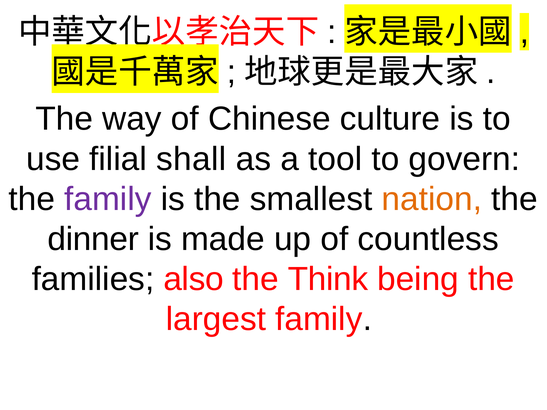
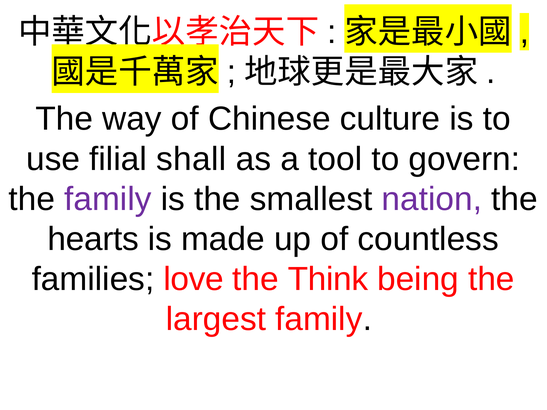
nation colour: orange -> purple
dinner: dinner -> hearts
also: also -> love
